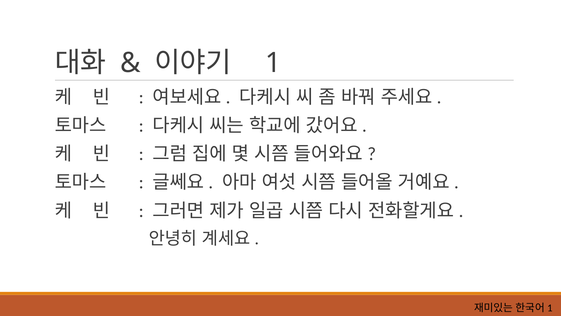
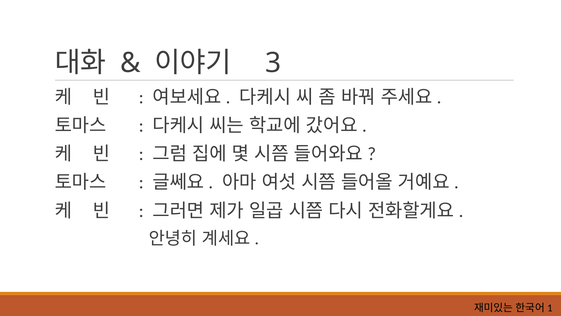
1: 1 -> 3
